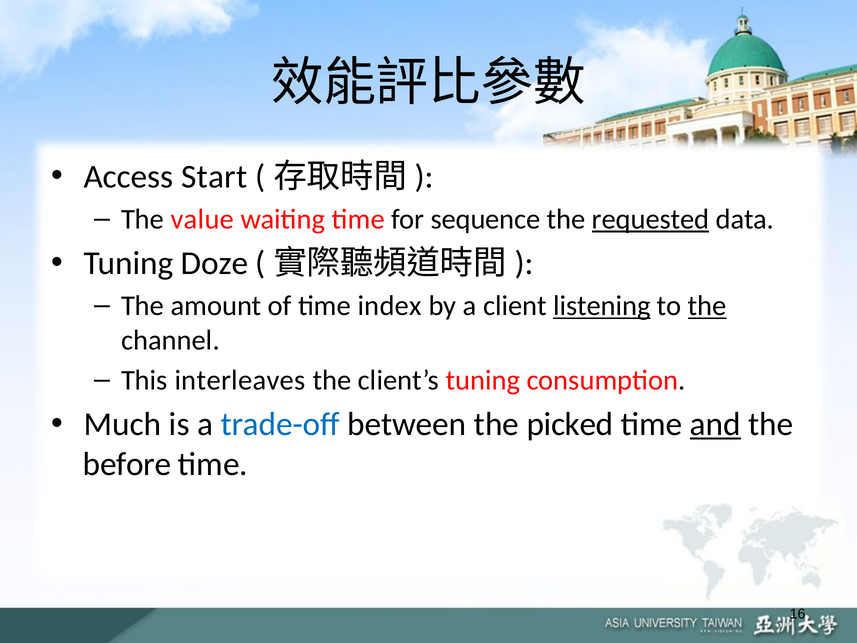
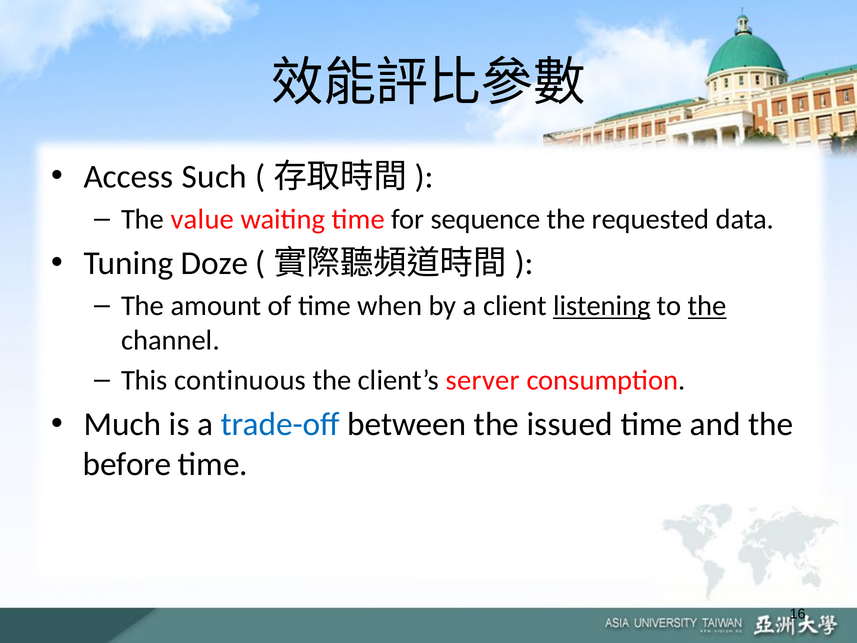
Start: Start -> Such
requested underline: present -> none
index: index -> when
interleaves: interleaves -> continuous
client’s tuning: tuning -> server
picked: picked -> issued
and underline: present -> none
